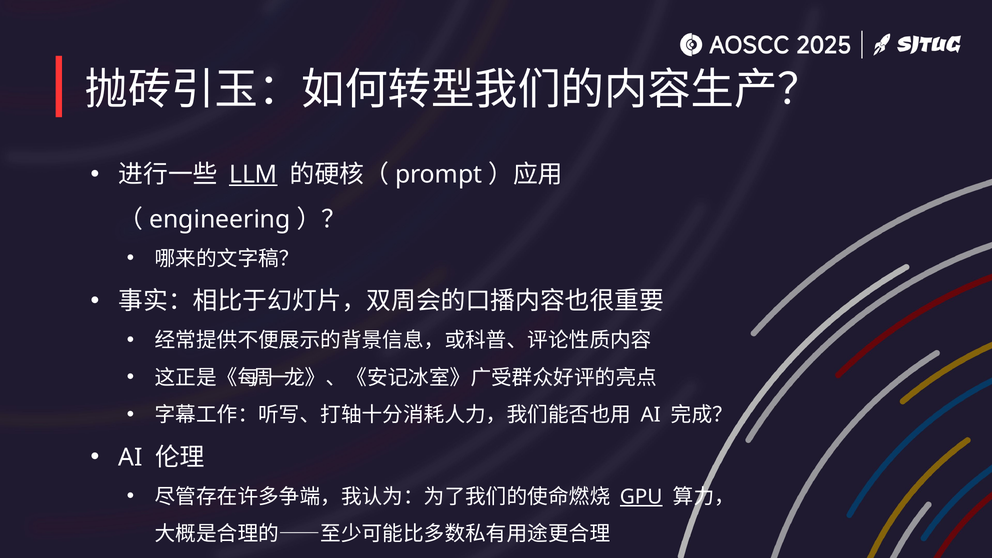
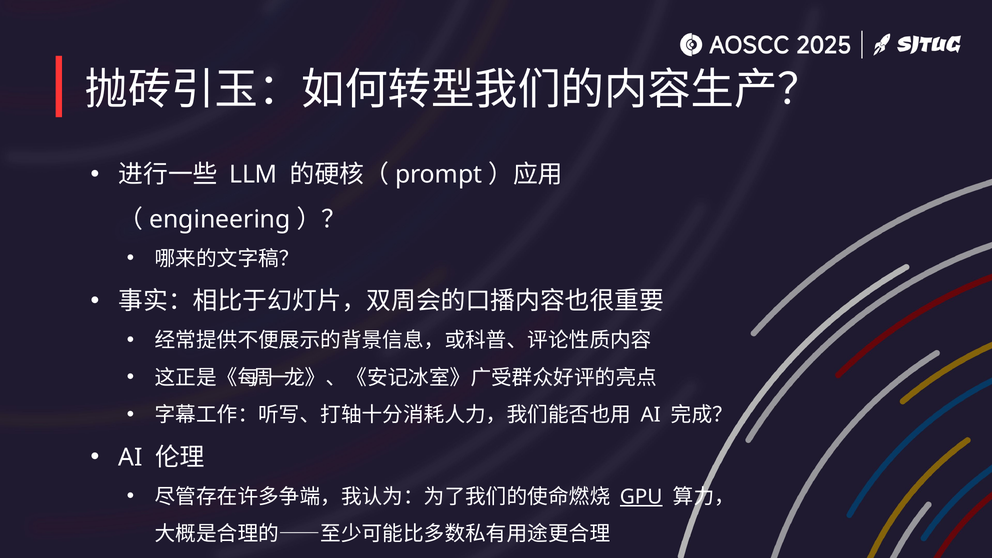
LLM underline: present -> none
